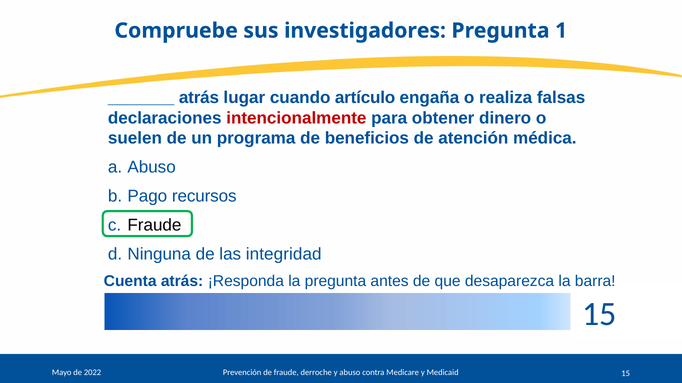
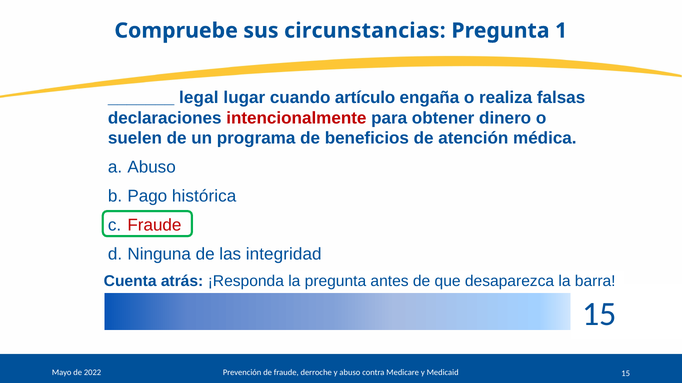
investigadores: investigadores -> circunstancias
atrás at (199, 98): atrás -> legal
recursos: recursos -> histórica
Fraude at (154, 225) colour: black -> red
